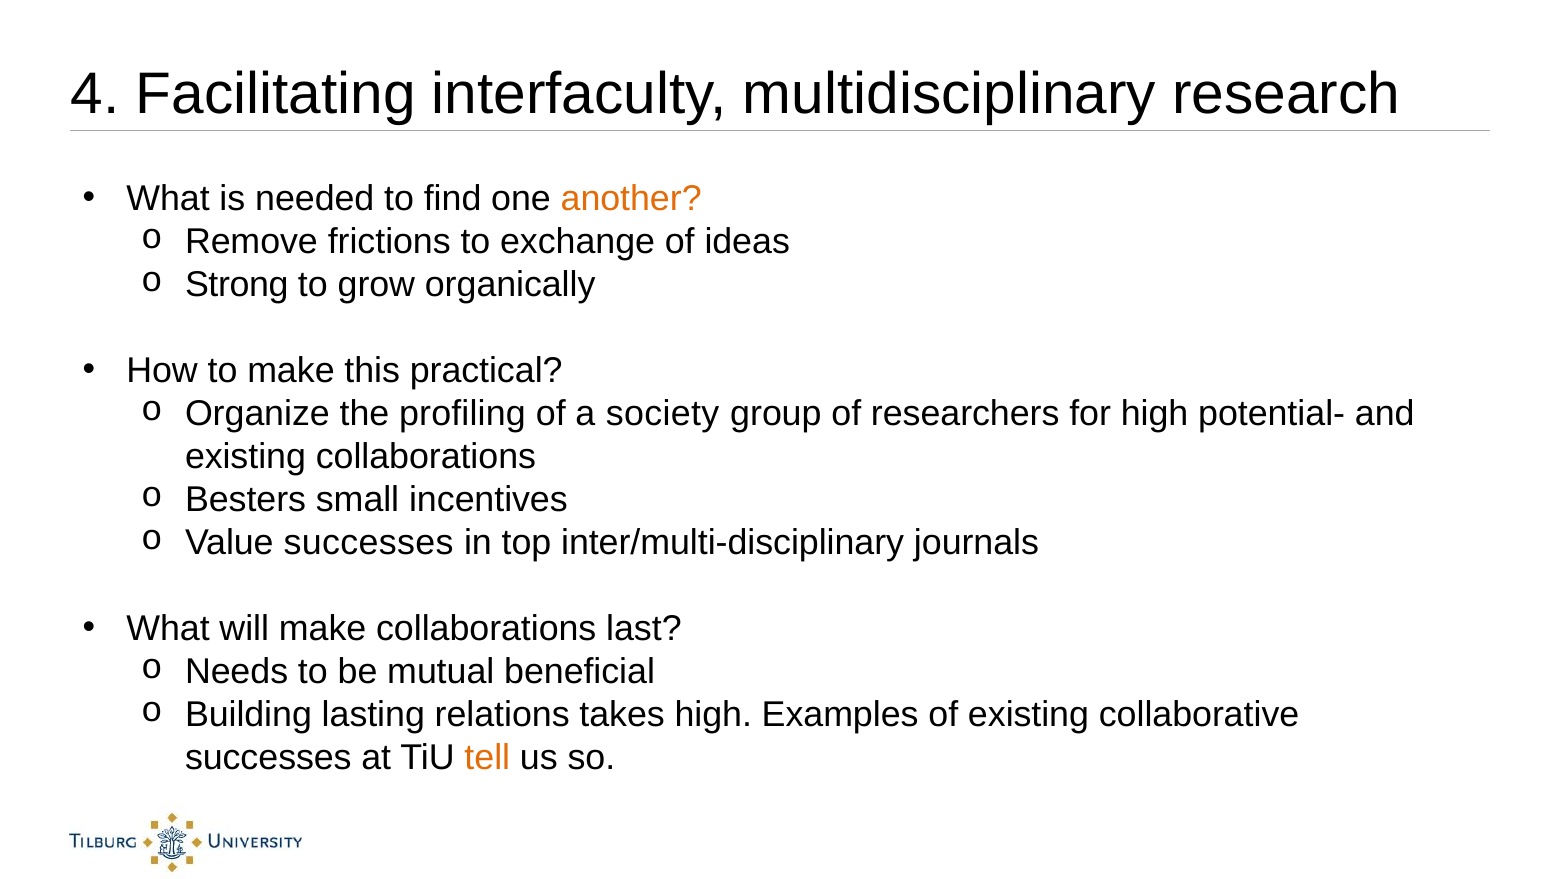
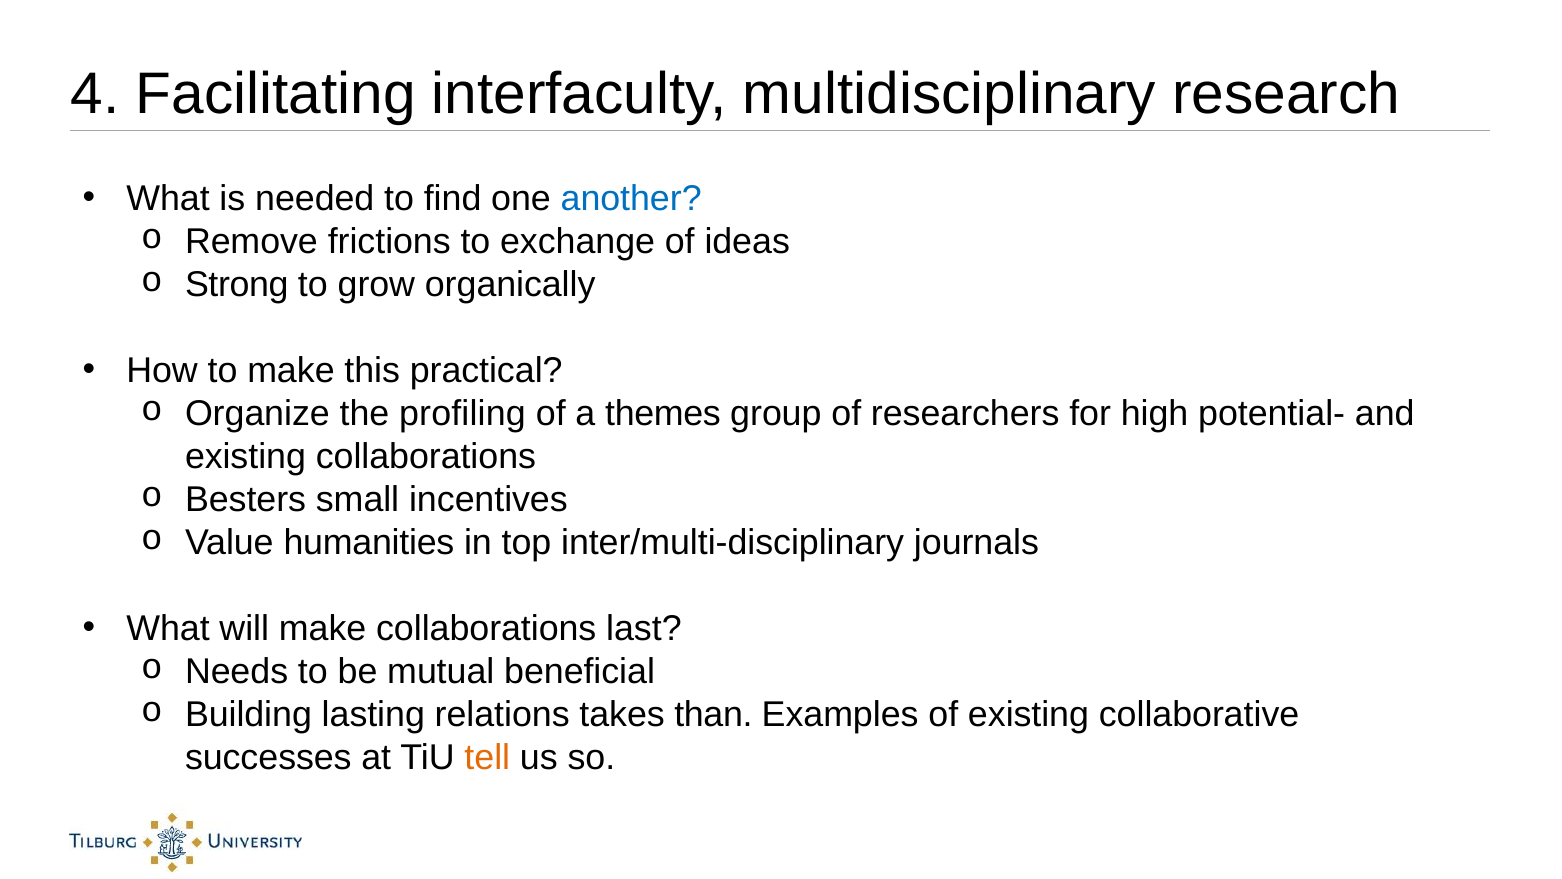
another colour: orange -> blue
society: society -> themes
Value successes: successes -> humanities
takes high: high -> than
